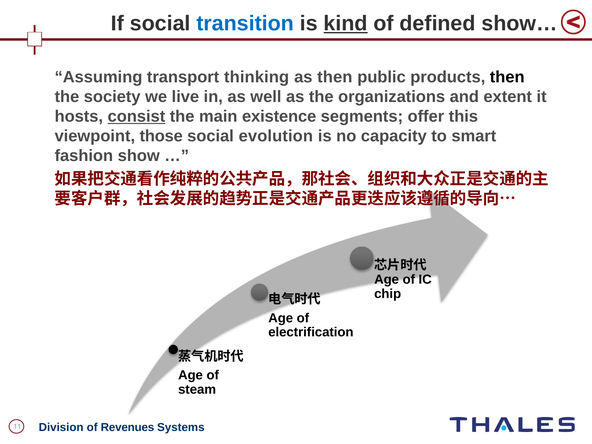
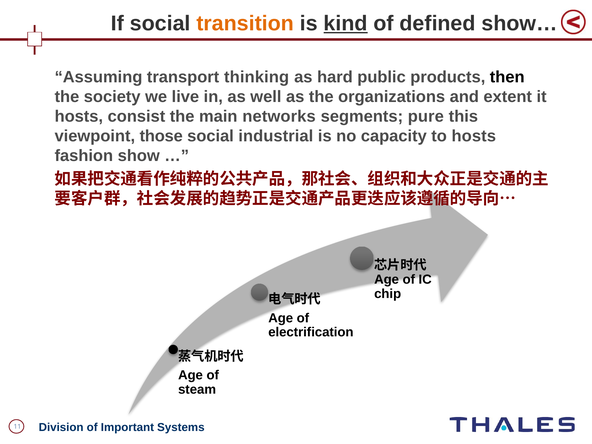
transition colour: blue -> orange
as then: then -> hard
consist underline: present -> none
existence: existence -> networks
offer: offer -> pure
evolution: evolution -> industrial
to smart: smart -> hosts
Revenues: Revenues -> Important
